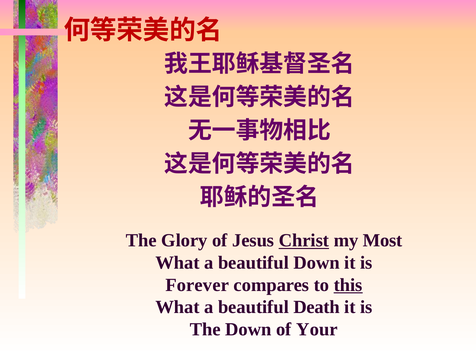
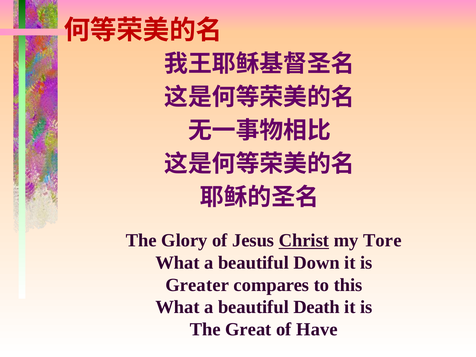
Most: Most -> Tore
Forever: Forever -> Greater
this underline: present -> none
The Down: Down -> Great
Your: Your -> Have
